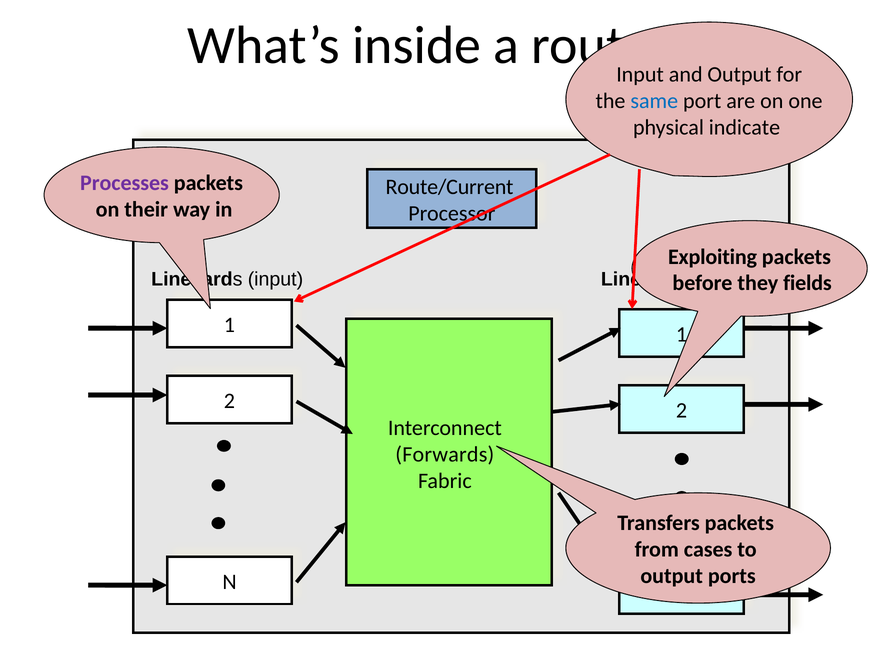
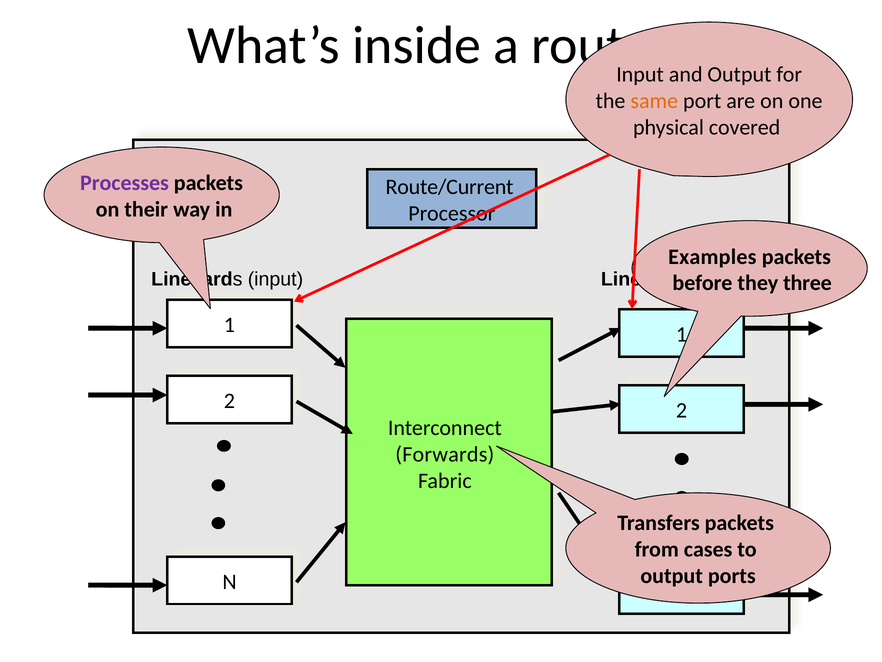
same colour: blue -> orange
indicate: indicate -> covered
Exploiting: Exploiting -> Examples
fields: fields -> three
